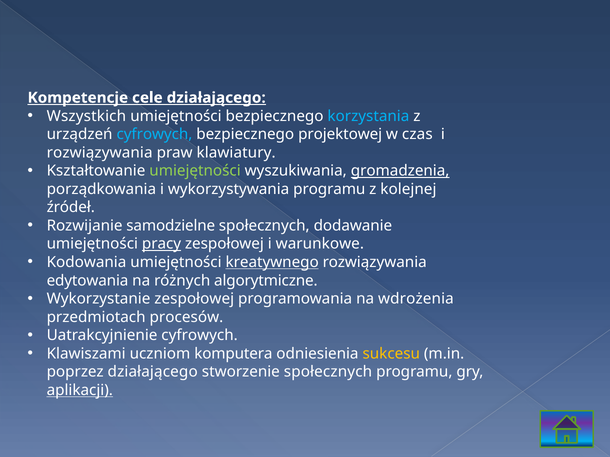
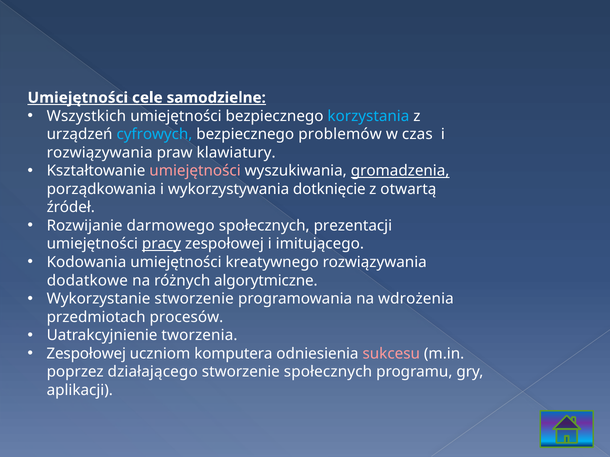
Kompetencje at (78, 98): Kompetencje -> Umiejętności
cele działającego: działającego -> samodzielne
projektowej: projektowej -> problemów
umiejętności at (195, 171) colour: light green -> pink
wykorzystywania programu: programu -> dotknięcie
kolejnej: kolejnej -> otwartą
samodzielne: samodzielne -> darmowego
dodawanie: dodawanie -> prezentacji
warunkowe: warunkowe -> imitującego
kreatywnego underline: present -> none
edytowania: edytowania -> dodatkowe
Wykorzystanie zespołowej: zespołowej -> stworzenie
Uatrakcyjnienie cyfrowych: cyfrowych -> tworzenia
Klawiszami at (86, 354): Klawiszami -> Zespołowej
sukcesu colour: yellow -> pink
aplikacji underline: present -> none
